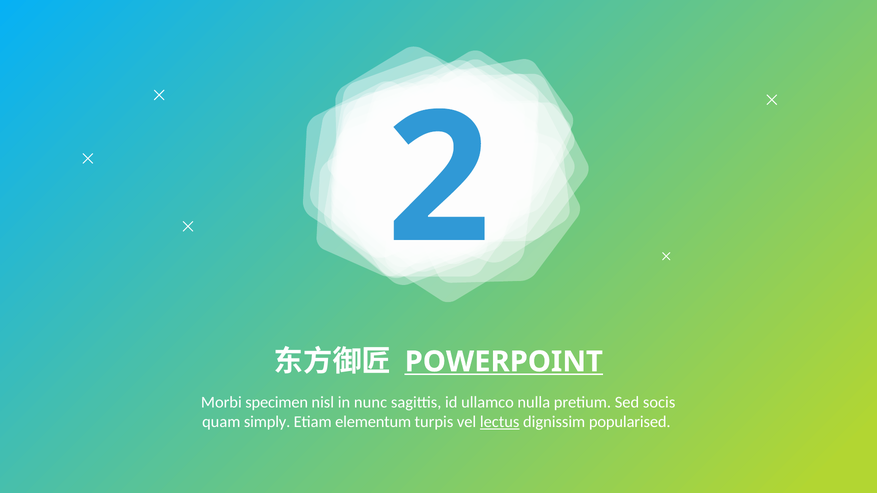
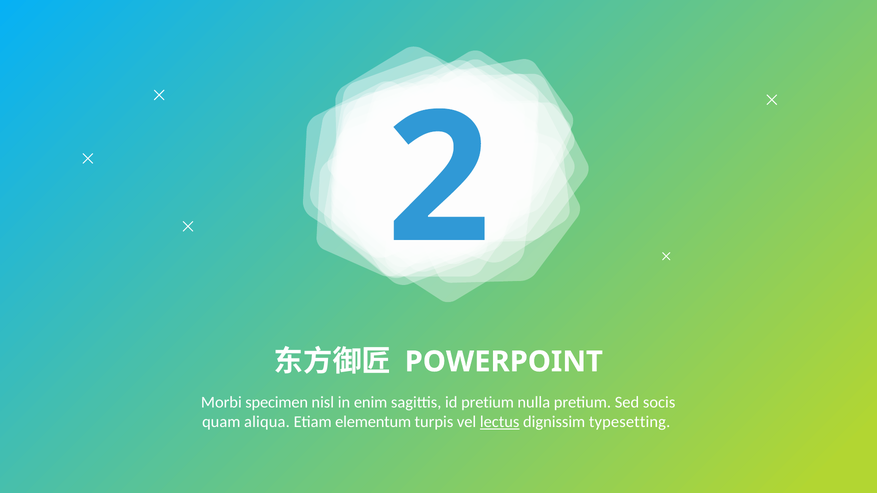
POWERPOINT underline: present -> none
nunc: nunc -> enim
id ullamco: ullamco -> pretium
simply: simply -> aliqua
popularised: popularised -> typesetting
